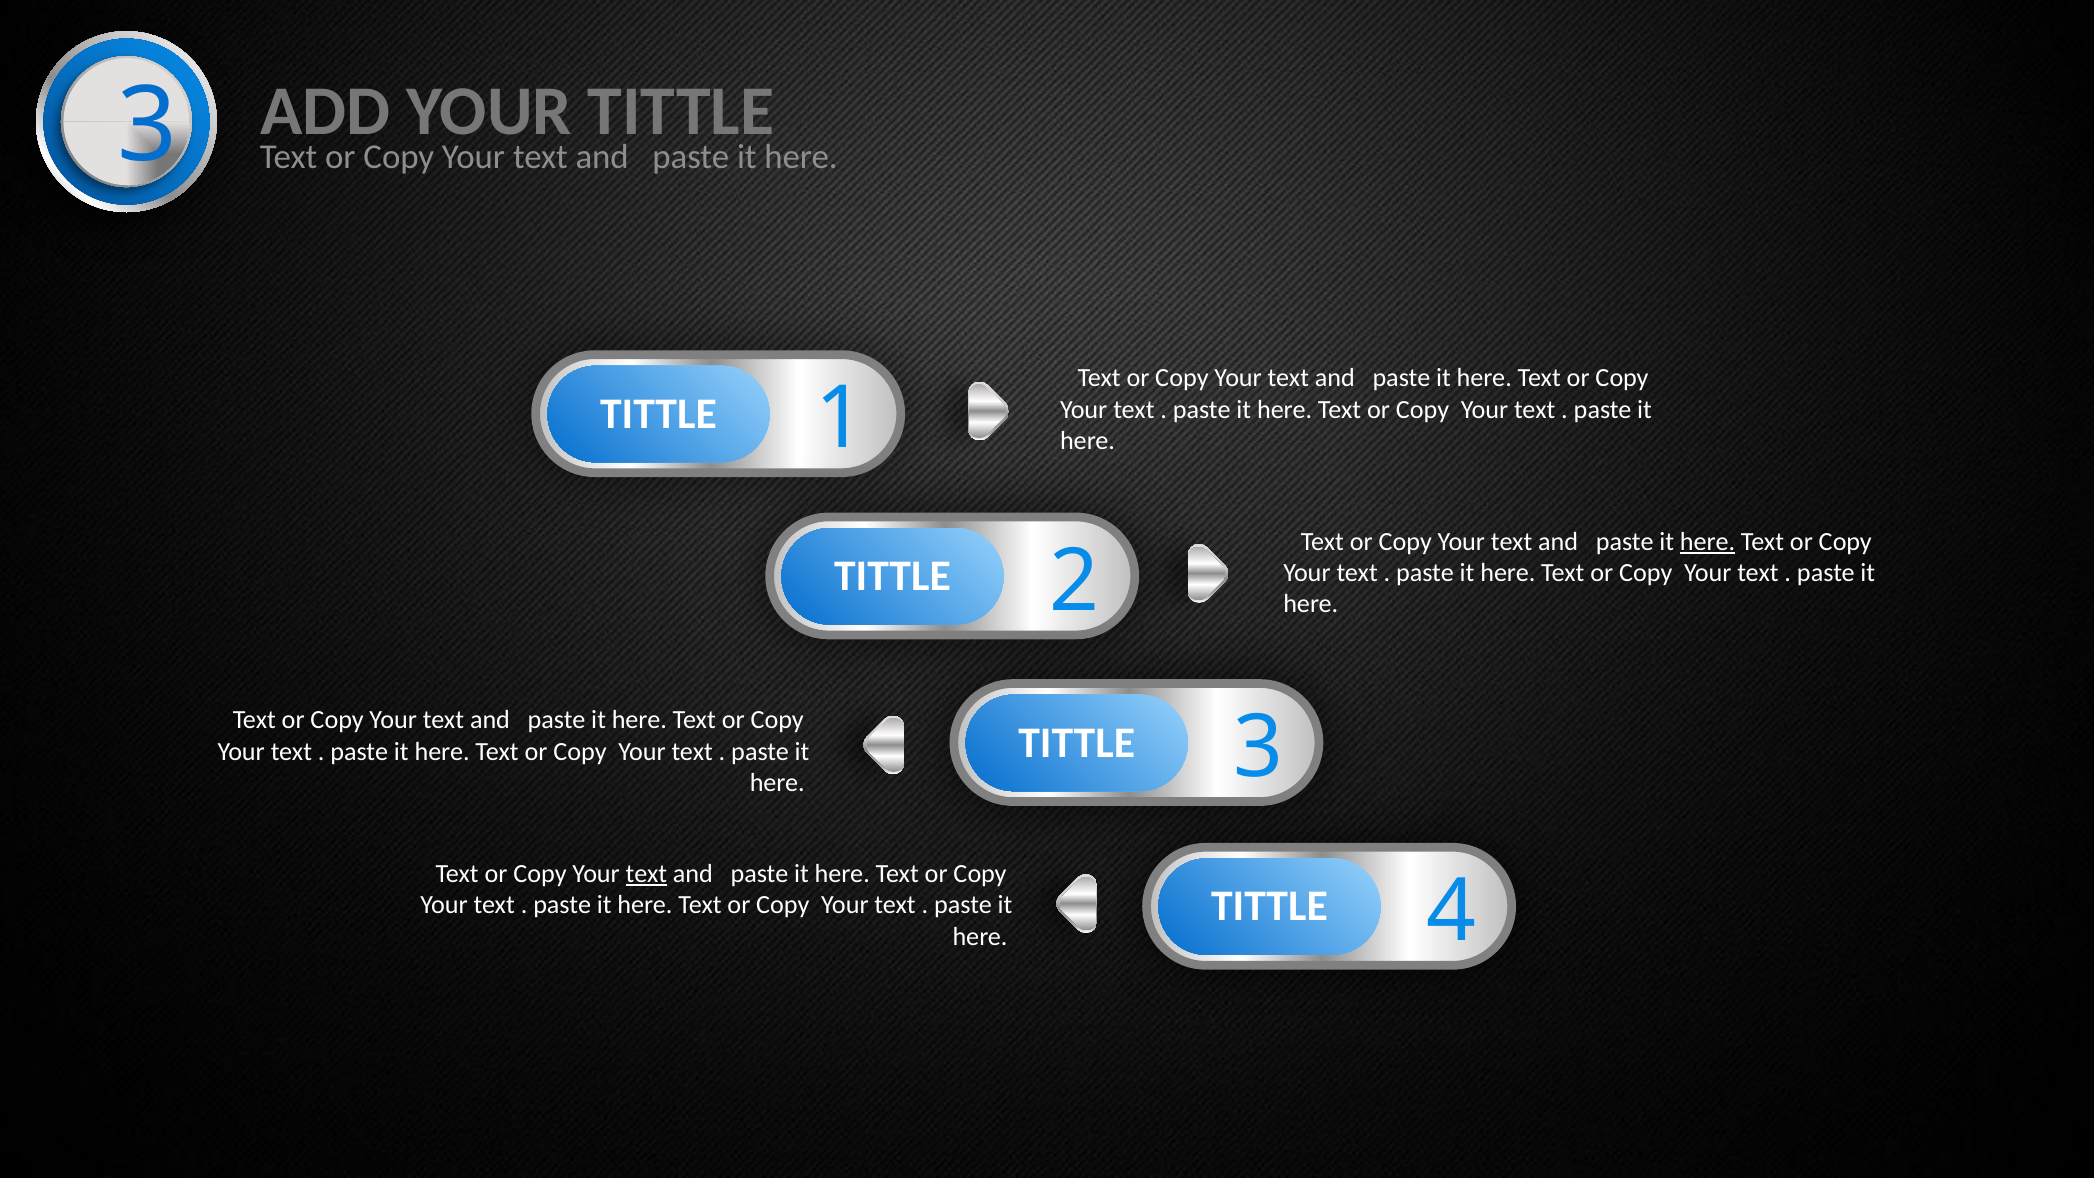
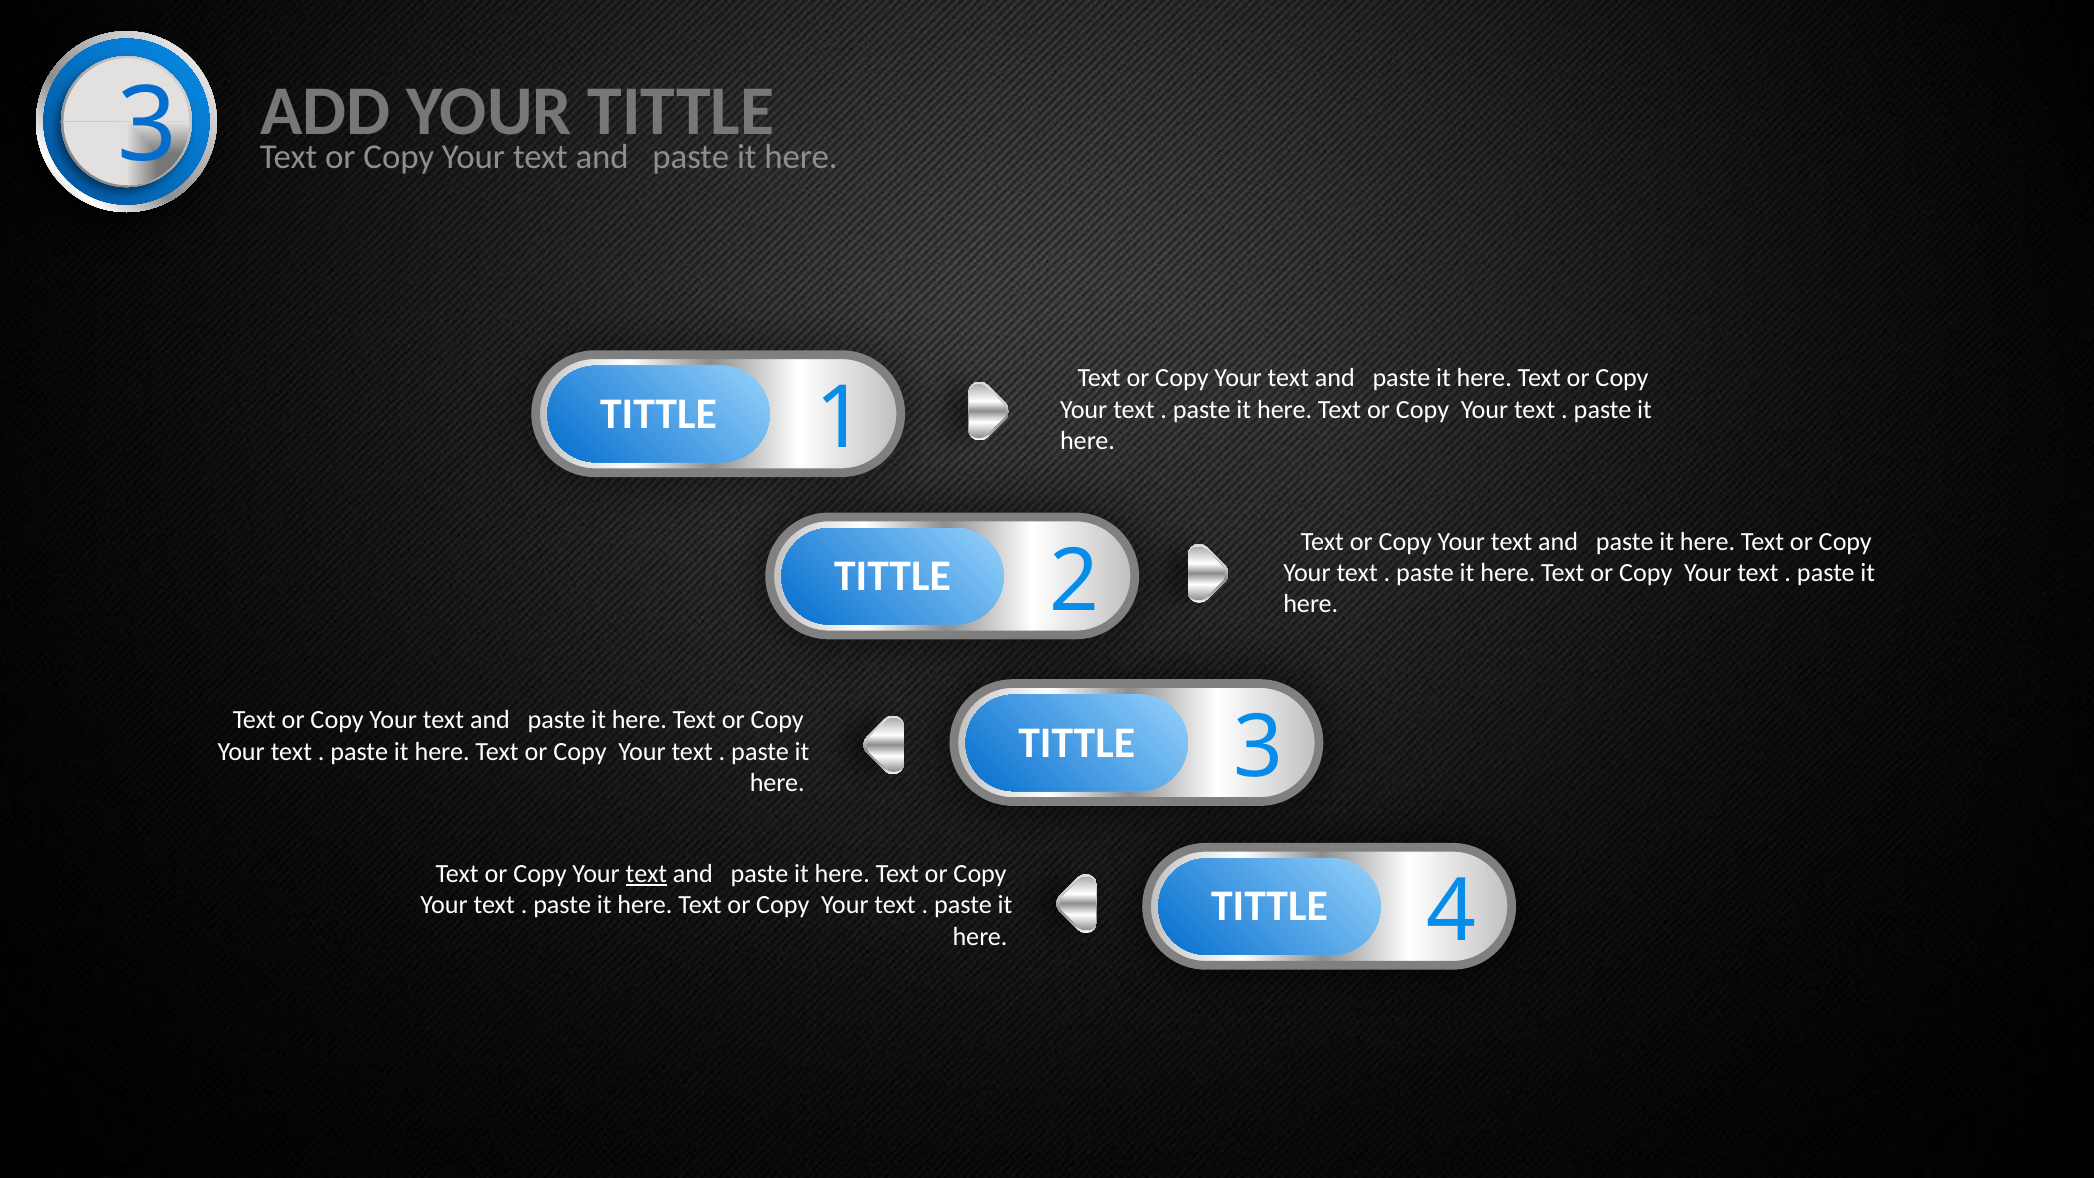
here at (1708, 541) underline: present -> none
